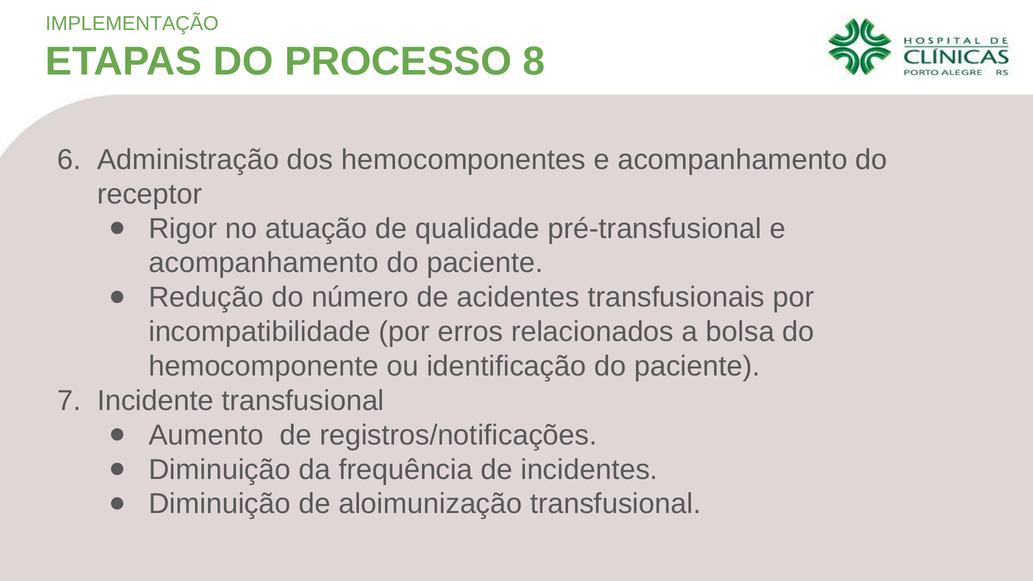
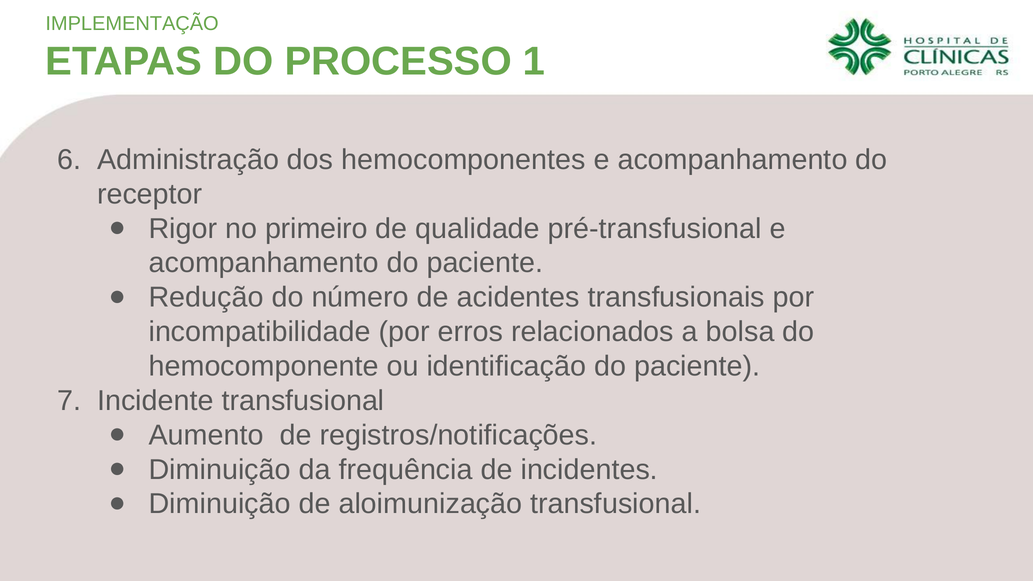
8: 8 -> 1
atuação: atuação -> primeiro
